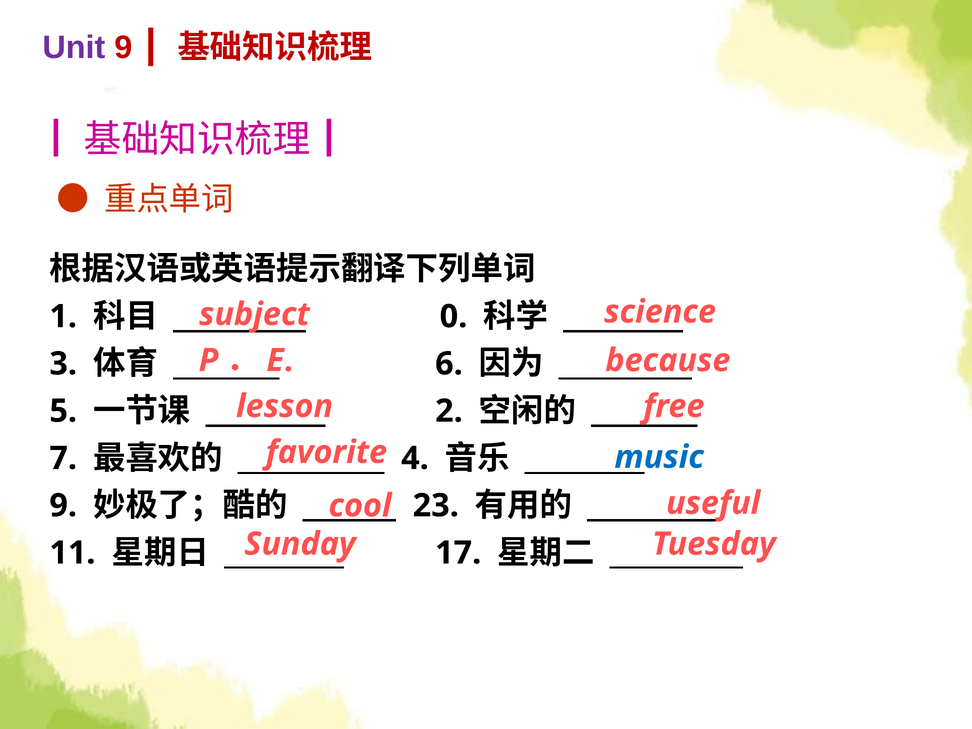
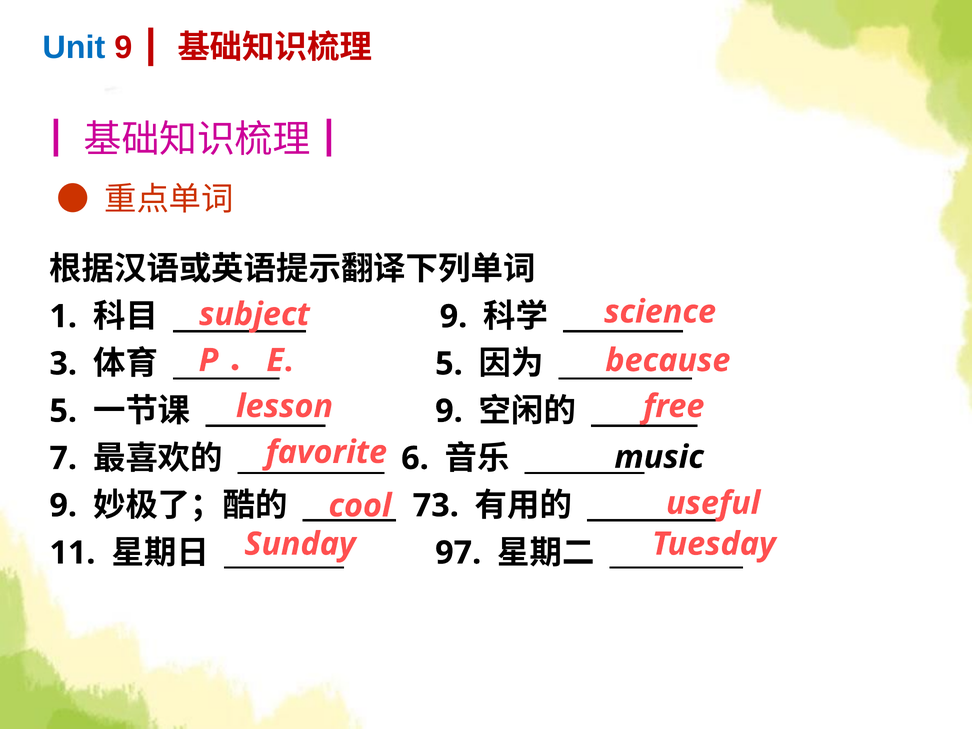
Unit colour: purple -> blue
0 at (453, 317): 0 -> 9
6 at (449, 364): 6 -> 5
2 at (449, 411): 2 -> 9
music colour: blue -> black
4: 4 -> 6
23: 23 -> 73
17: 17 -> 97
